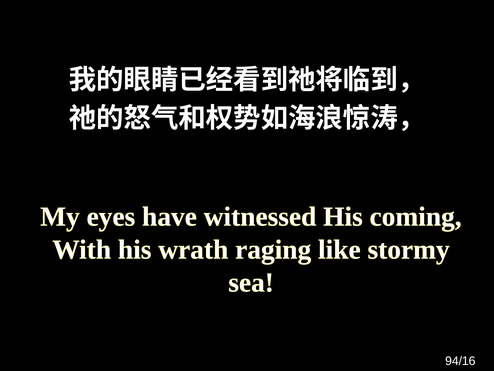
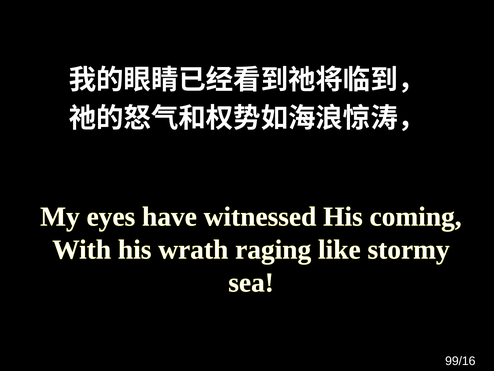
94/16: 94/16 -> 99/16
